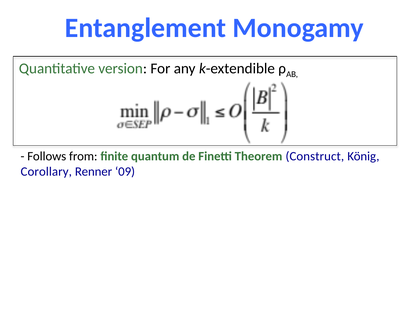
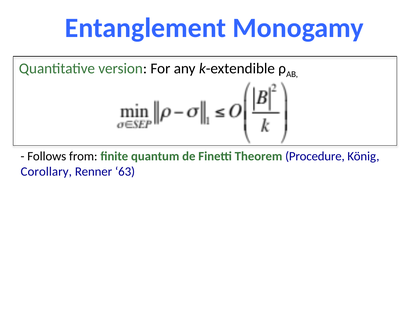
Construct: Construct -> Procedure
09: 09 -> 63
